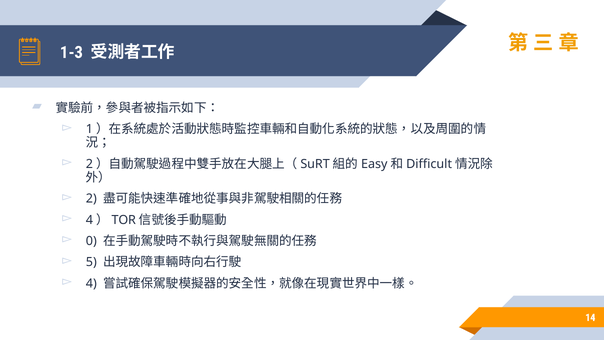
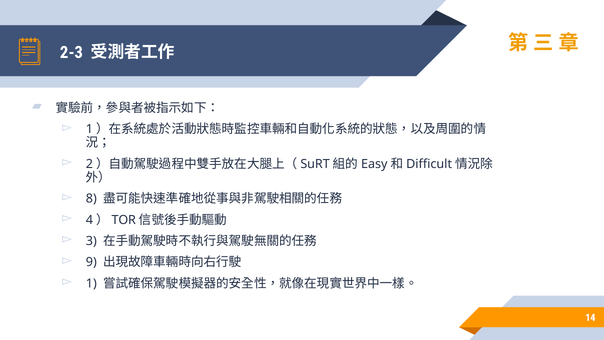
1-3: 1-3 -> 2-3
2: 2 -> 8
0: 0 -> 3
5: 5 -> 9
4: 4 -> 1
